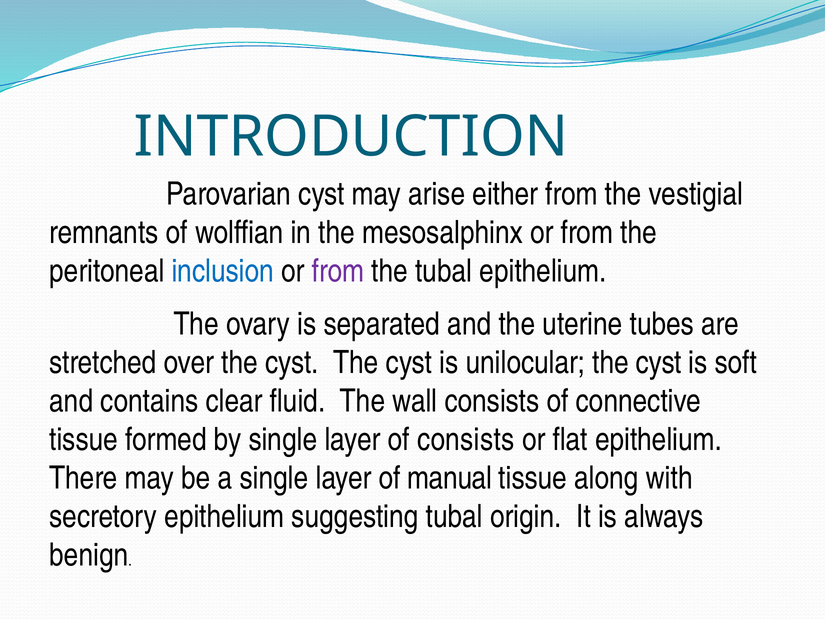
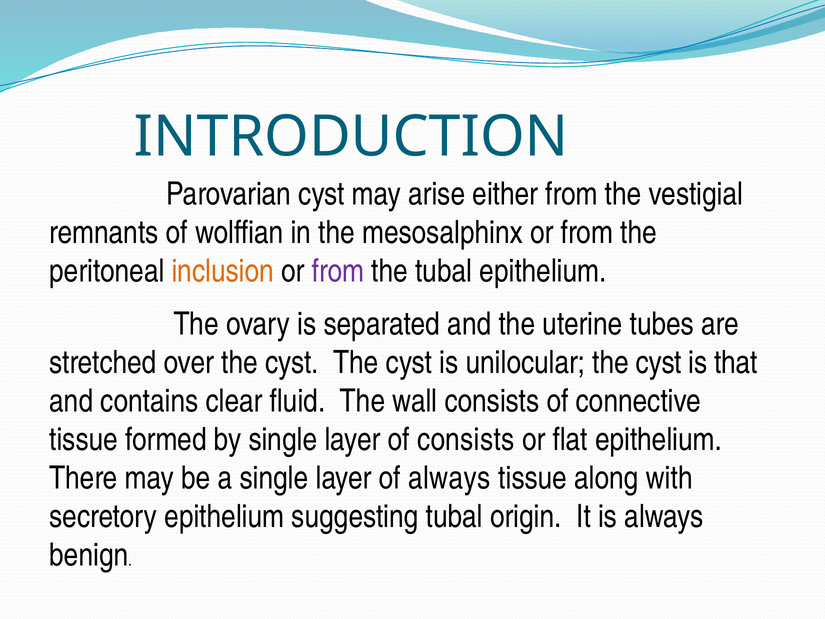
inclusion colour: blue -> orange
soft: soft -> that
of manual: manual -> always
